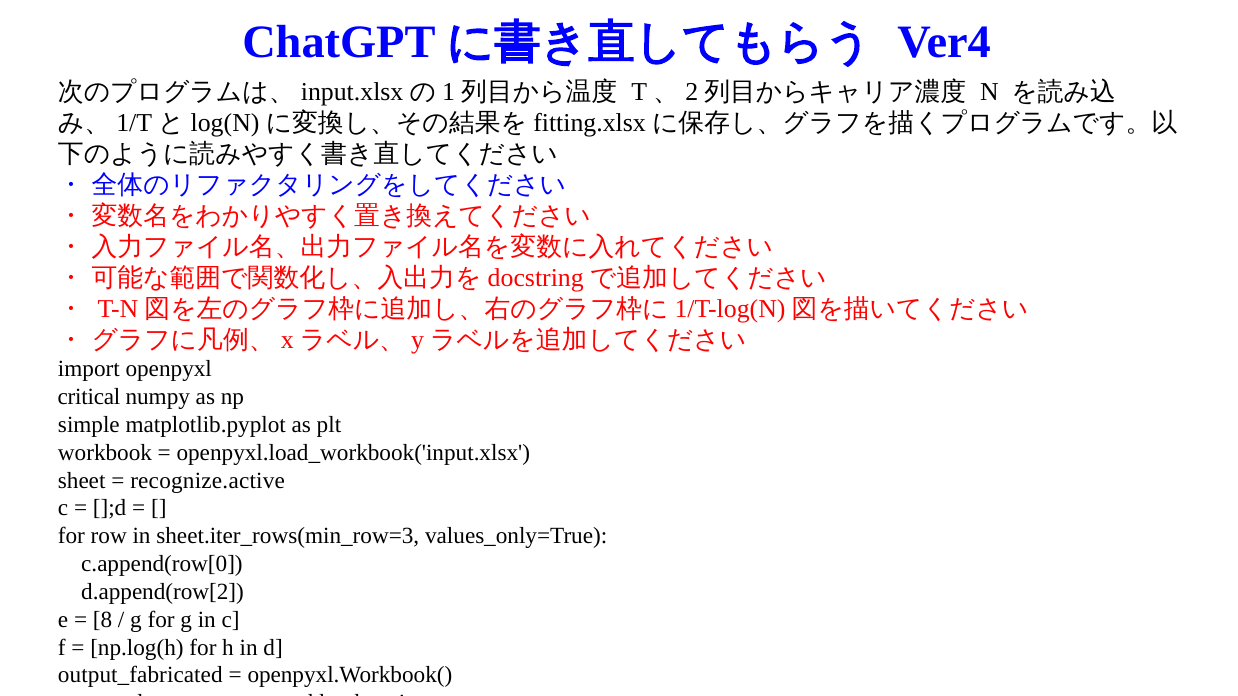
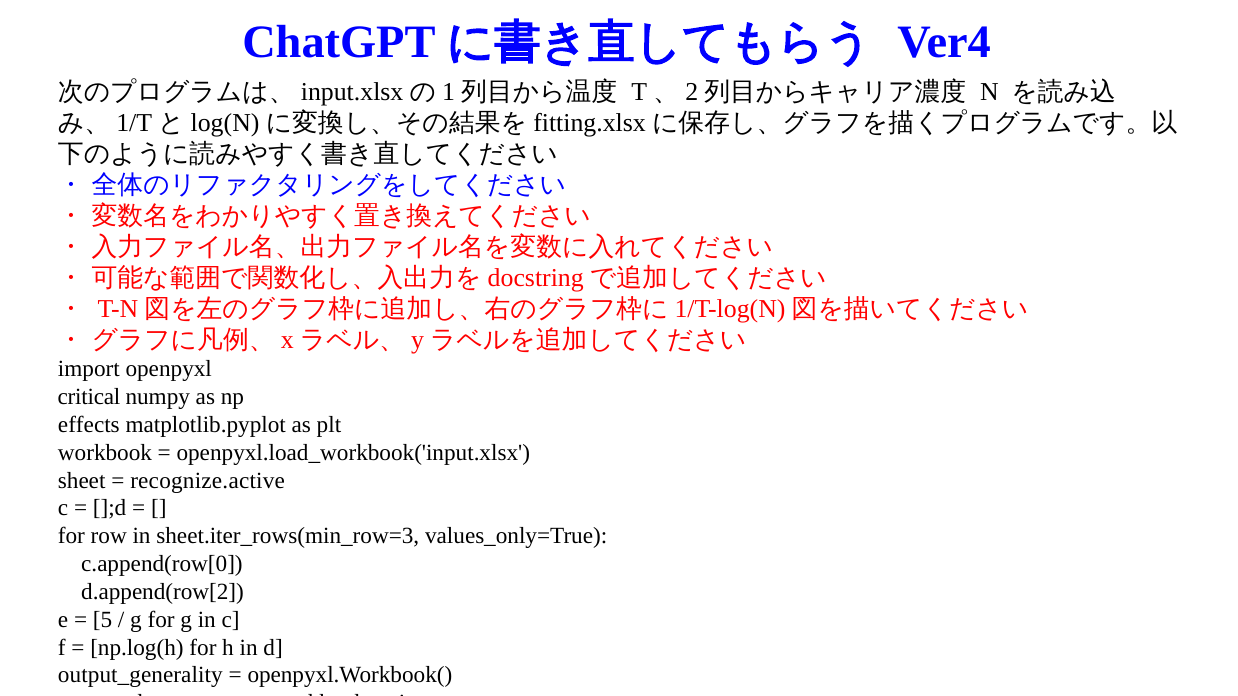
simple: simple -> effects
8: 8 -> 5
output_fabricated: output_fabricated -> output_generality
